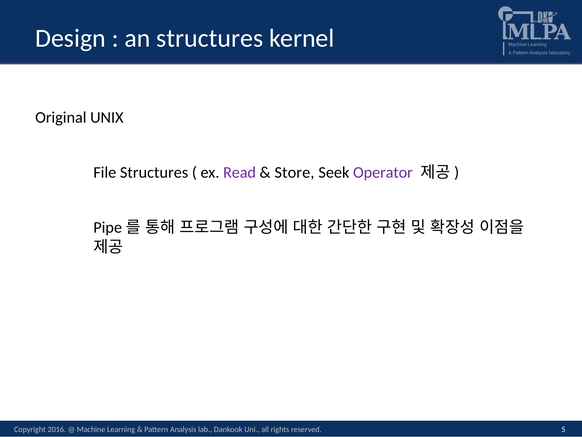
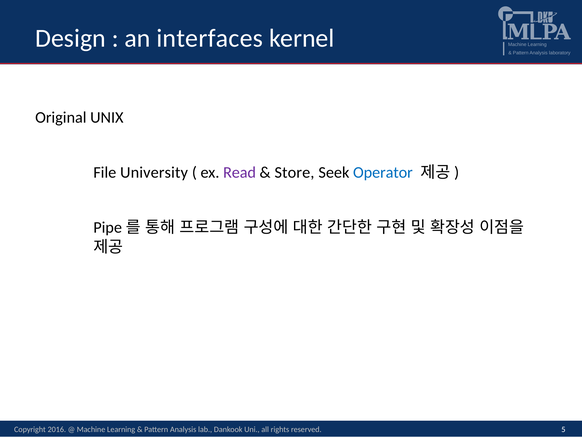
an structures: structures -> interfaces
File Structures: Structures -> University
Operator colour: purple -> blue
